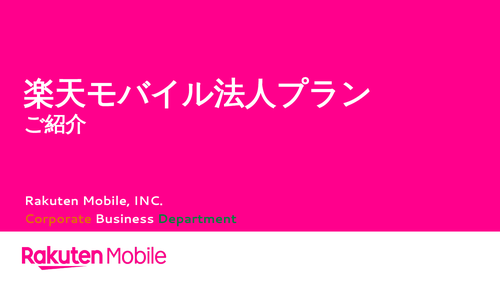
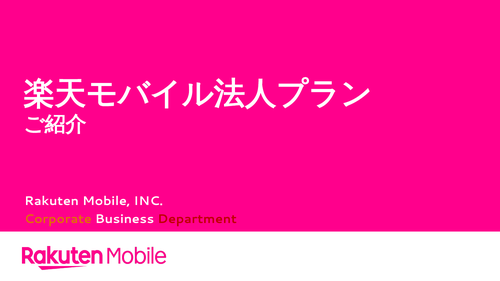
Department colour: green -> red
